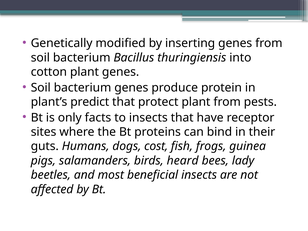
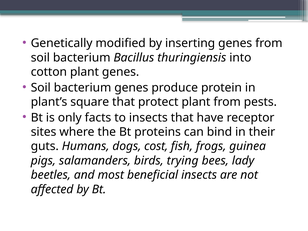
predict: predict -> square
heard: heard -> trying
